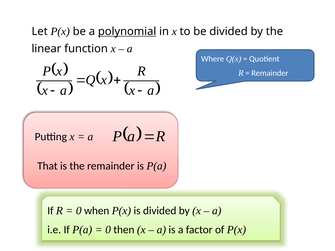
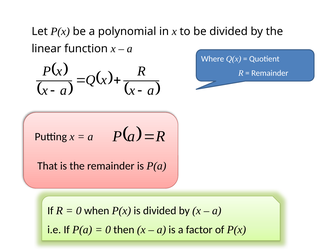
polynomial underline: present -> none
